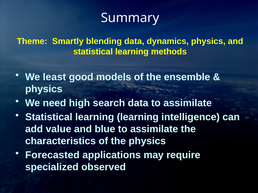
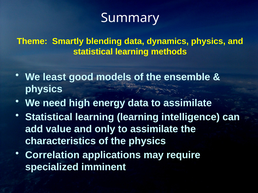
search: search -> energy
blue: blue -> only
Forecasted: Forecasted -> Correlation
observed: observed -> imminent
